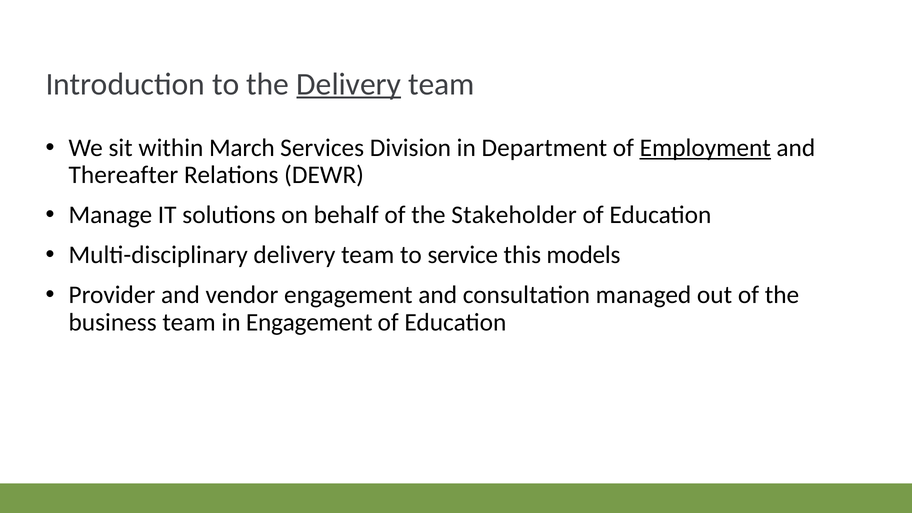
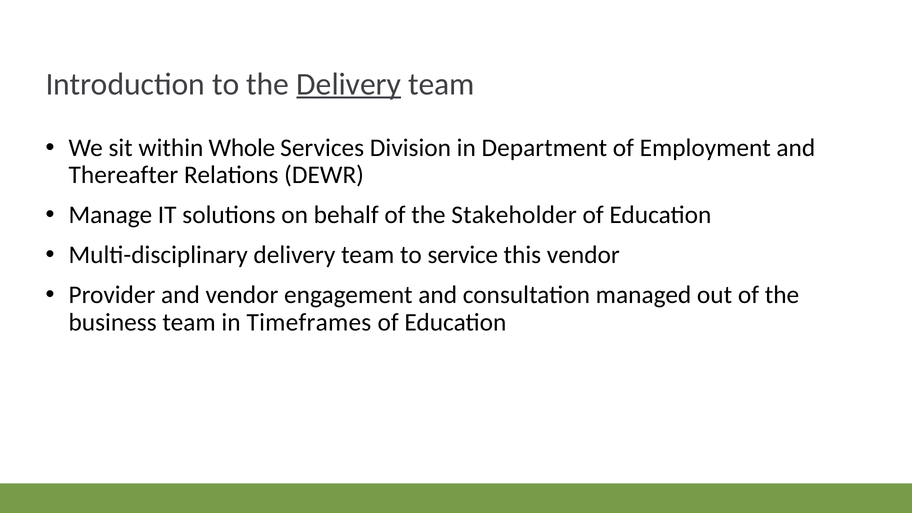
March: March -> Whole
Employment underline: present -> none
this models: models -> vendor
in Engagement: Engagement -> Timeframes
